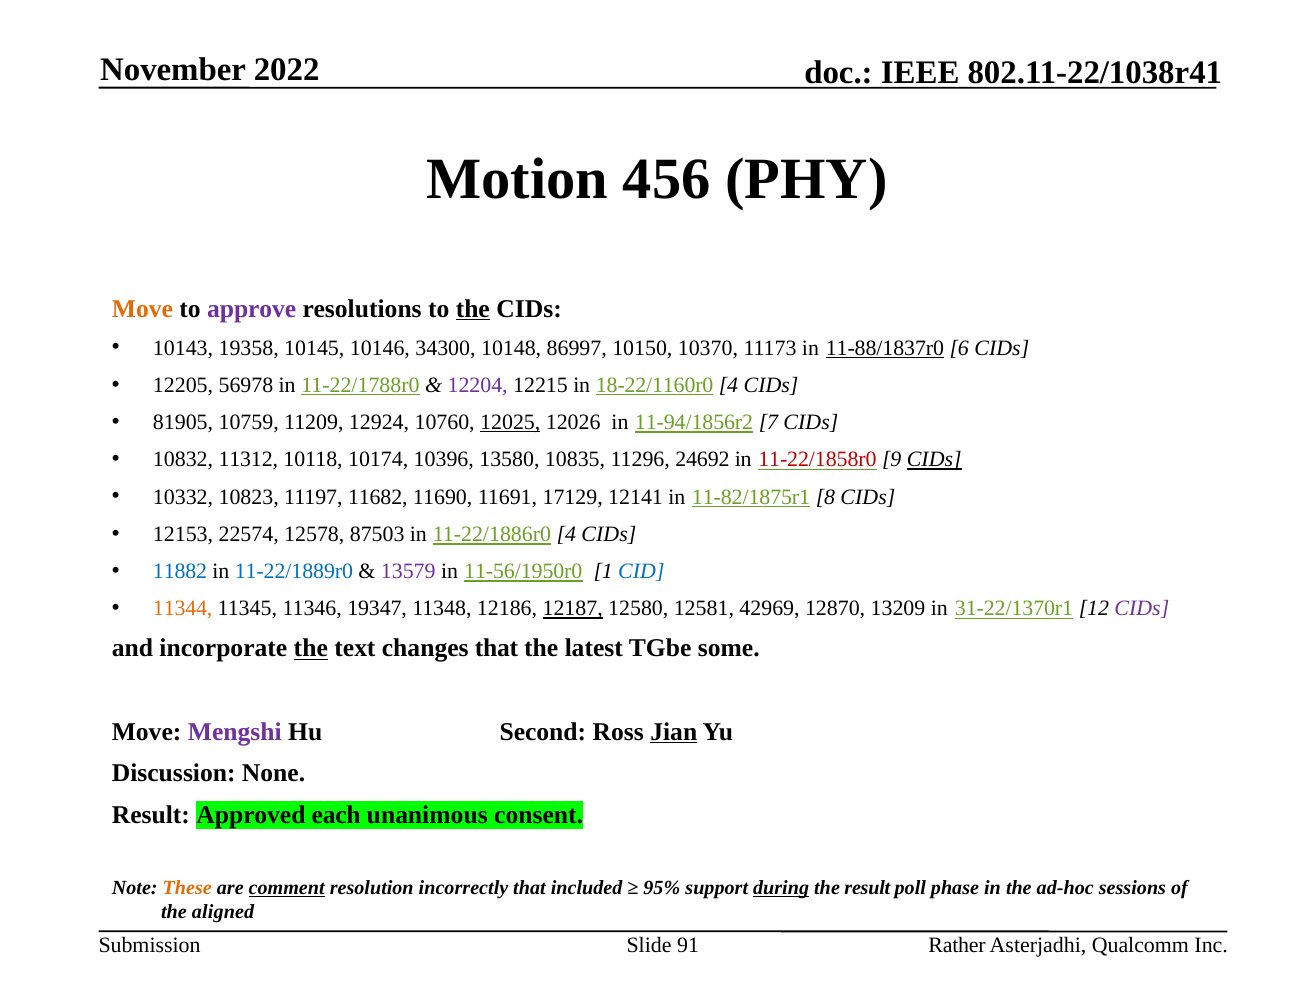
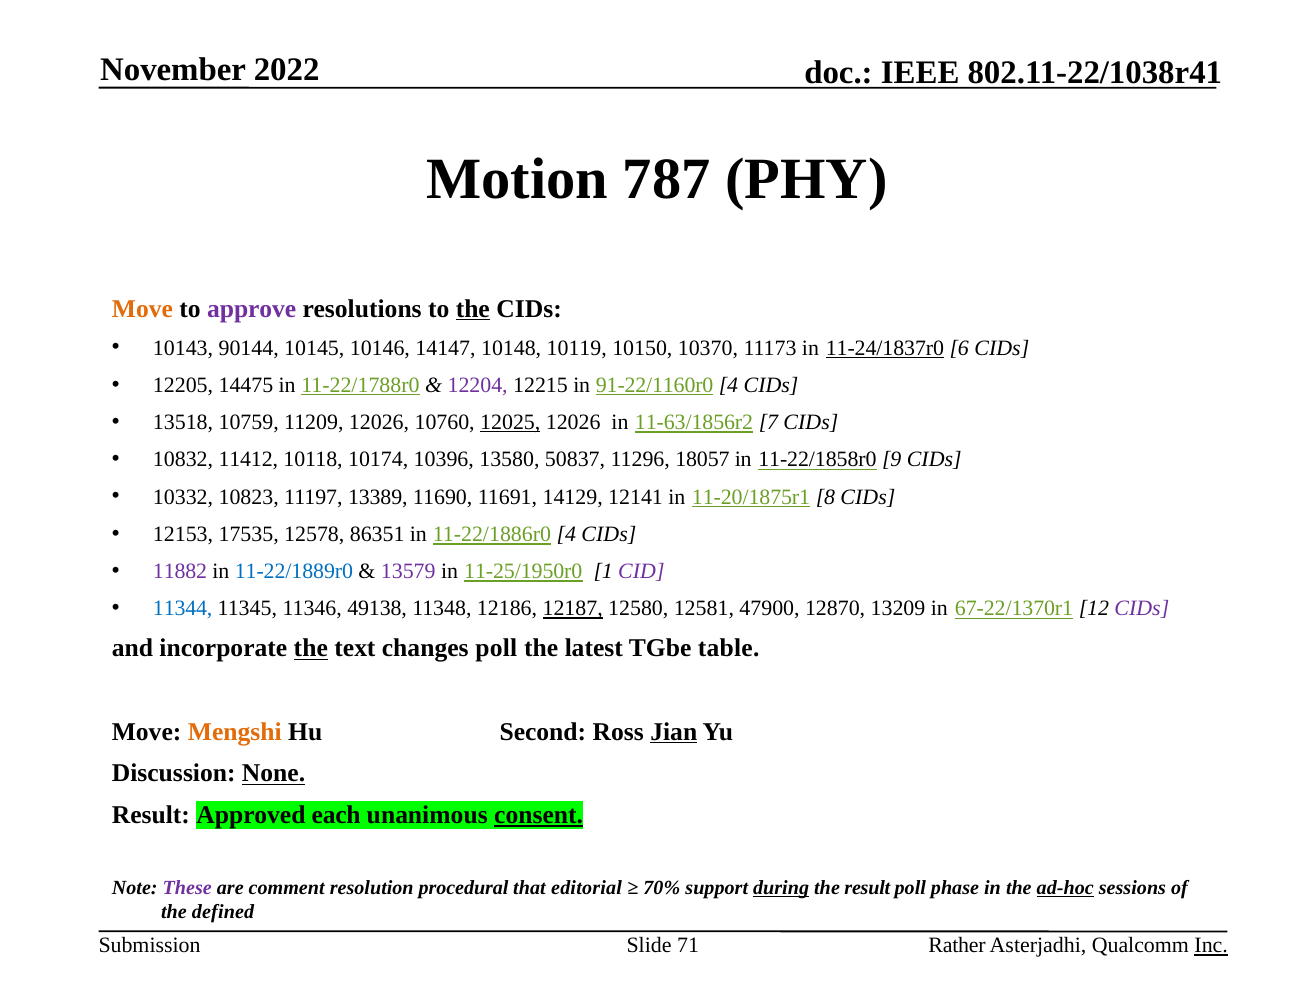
456: 456 -> 787
19358: 19358 -> 90144
34300: 34300 -> 14147
86997: 86997 -> 10119
11-88/1837r0: 11-88/1837r0 -> 11-24/1837r0
56978: 56978 -> 14475
18-22/1160r0: 18-22/1160r0 -> 91-22/1160r0
81905: 81905 -> 13518
11209 12924: 12924 -> 12026
11-94/1856r2: 11-94/1856r2 -> 11-63/1856r2
11312: 11312 -> 11412
10835: 10835 -> 50837
24692: 24692 -> 18057
11-22/1858r0 colour: red -> black
CIDs at (934, 460) underline: present -> none
11682: 11682 -> 13389
17129: 17129 -> 14129
11-82/1875r1: 11-82/1875r1 -> 11-20/1875r1
22574: 22574 -> 17535
87503: 87503 -> 86351
11882 colour: blue -> purple
11-56/1950r0: 11-56/1950r0 -> 11-25/1950r0
CID colour: blue -> purple
11344 colour: orange -> blue
19347: 19347 -> 49138
42969: 42969 -> 47900
31-22/1370r1: 31-22/1370r1 -> 67-22/1370r1
changes that: that -> poll
some: some -> table
Mengshi colour: purple -> orange
None underline: none -> present
consent underline: none -> present
These colour: orange -> purple
comment underline: present -> none
incorrectly: incorrectly -> procedural
included: included -> editorial
95%: 95% -> 70%
ad-hoc underline: none -> present
aligned: aligned -> defined
91: 91 -> 71
Inc underline: none -> present
